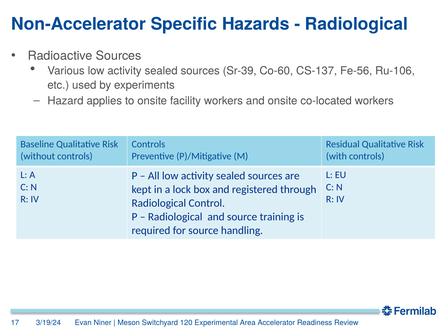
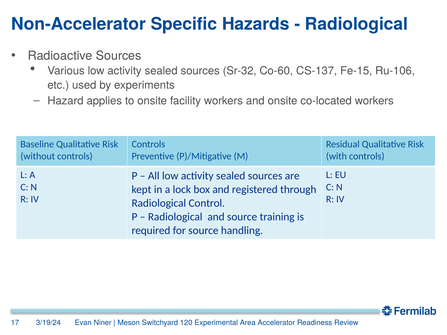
Sr-39: Sr-39 -> Sr-32
Fe-56: Fe-56 -> Fe-15
